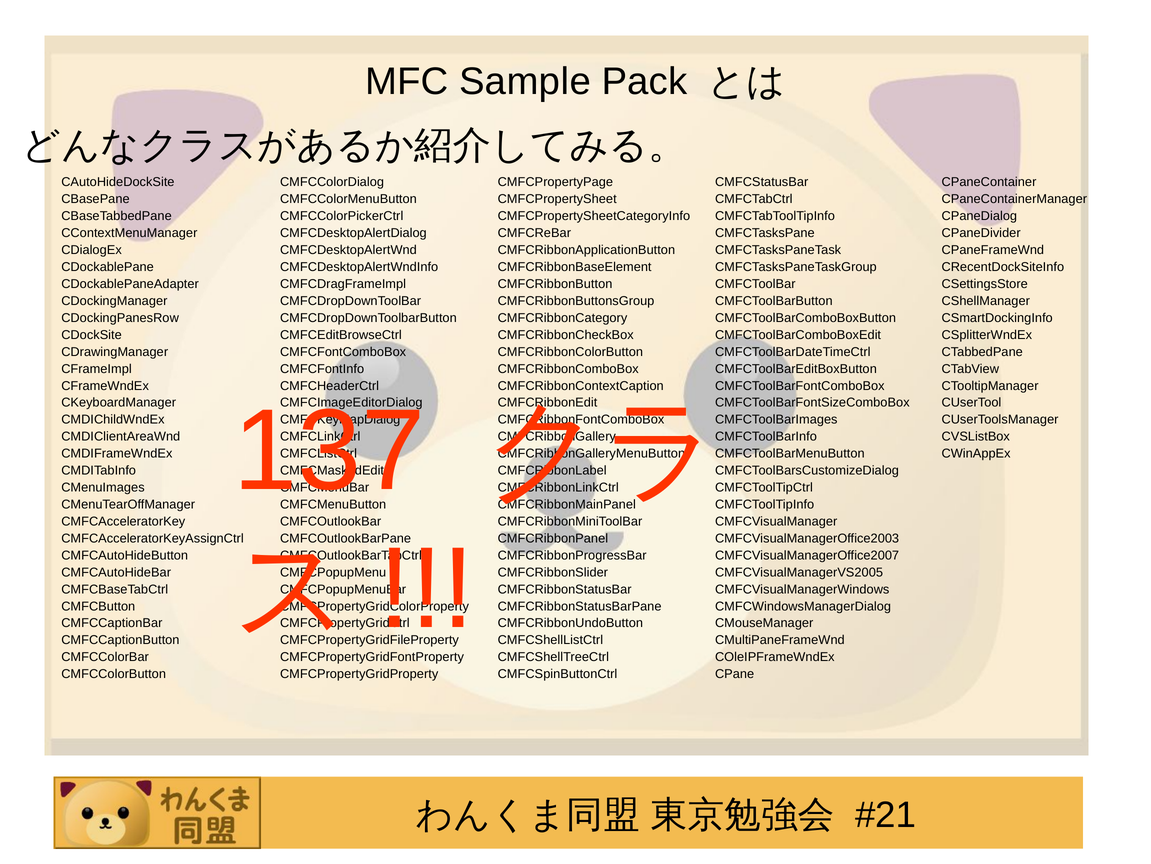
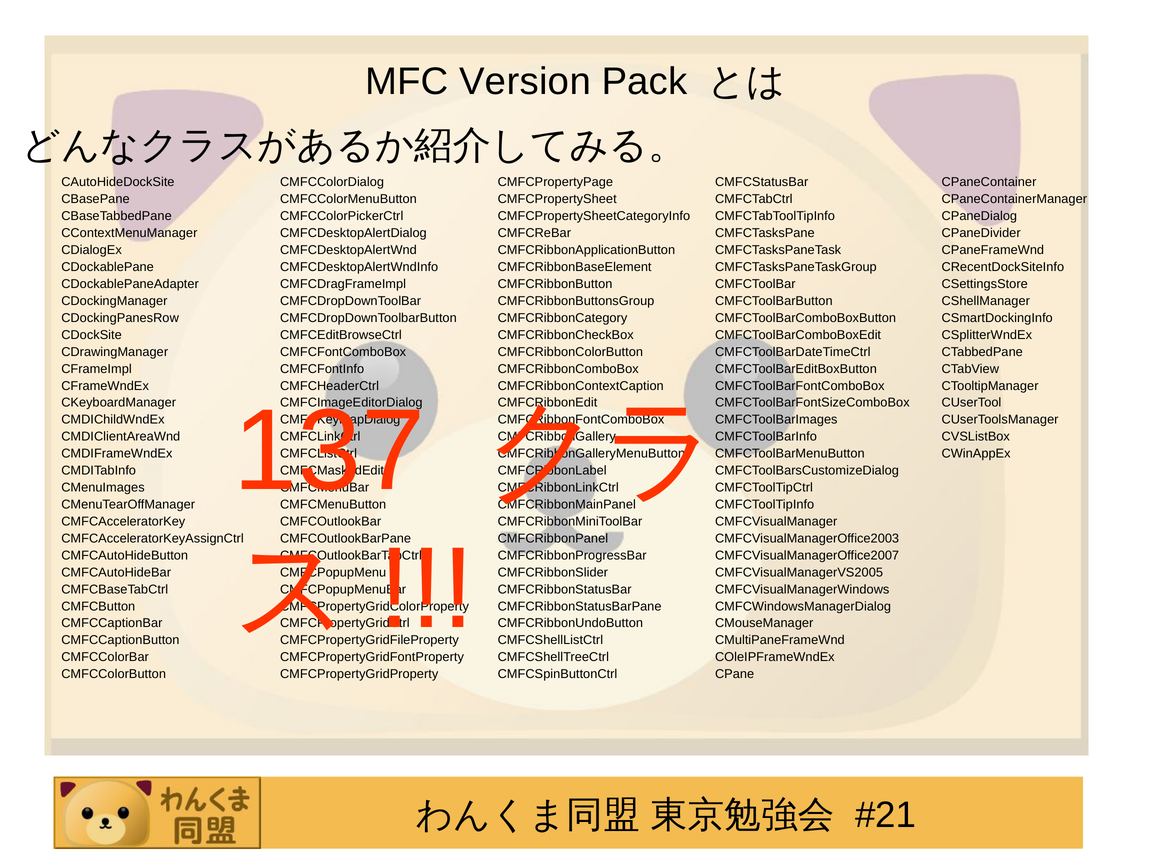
Sample: Sample -> Version
